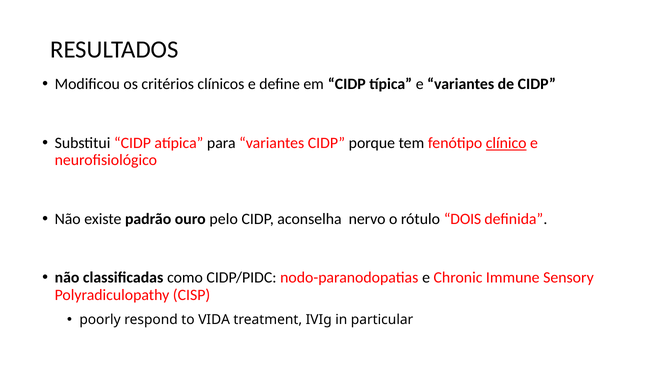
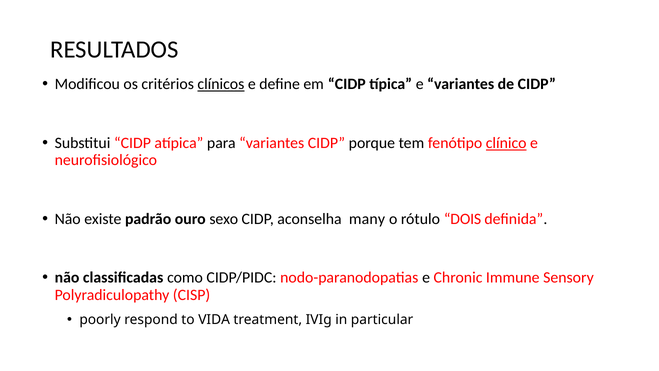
clínicos underline: none -> present
pelo: pelo -> sexo
nervo: nervo -> many
